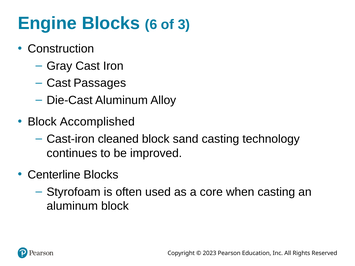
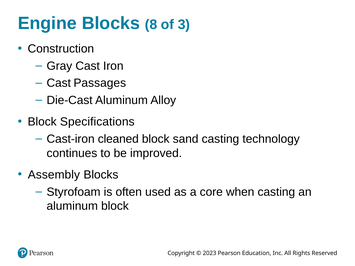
6: 6 -> 8
Accomplished: Accomplished -> Specifications
Centerline: Centerline -> Assembly
